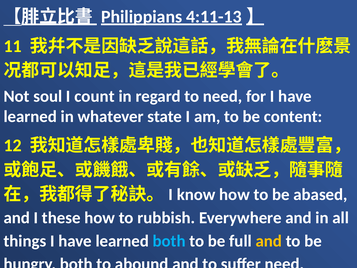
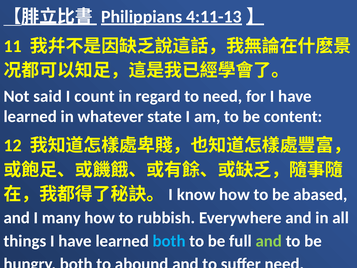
soul: soul -> said
these: these -> many
and at (269, 241) colour: yellow -> light green
